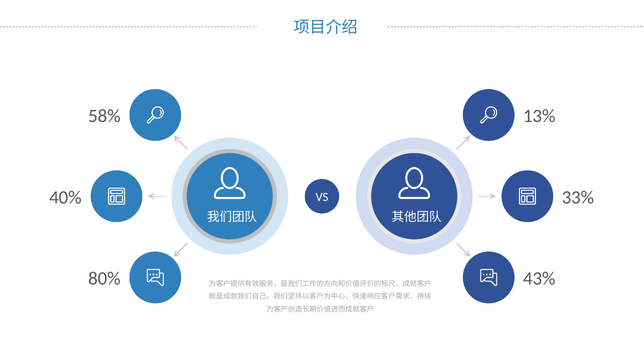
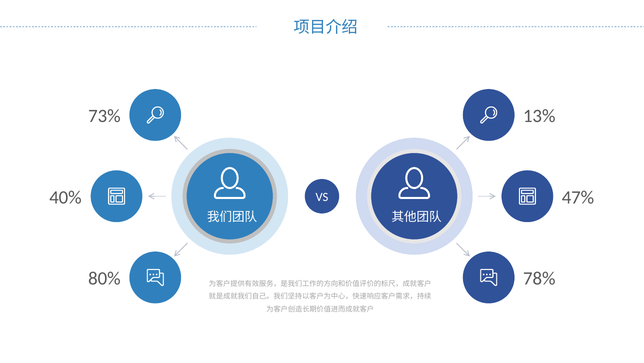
58%: 58% -> 73%
33%: 33% -> 47%
43%: 43% -> 78%
